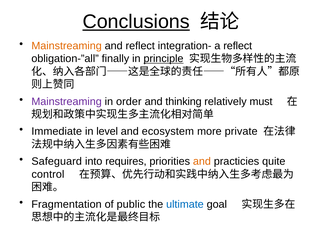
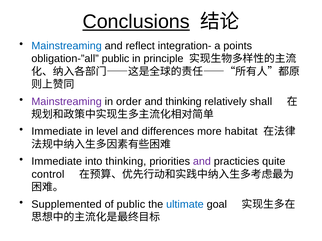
Mainstreaming at (67, 46) colour: orange -> blue
a reflect: reflect -> points
obligation-”all finally: finally -> public
principle underline: present -> none
must: must -> shall
ecosystem: ecosystem -> differences
private: private -> habitat
Safeguard at (57, 162): Safeguard -> Immediate
into requires: requires -> thinking
and at (202, 162) colour: orange -> purple
Fragmentation: Fragmentation -> Supplemented
